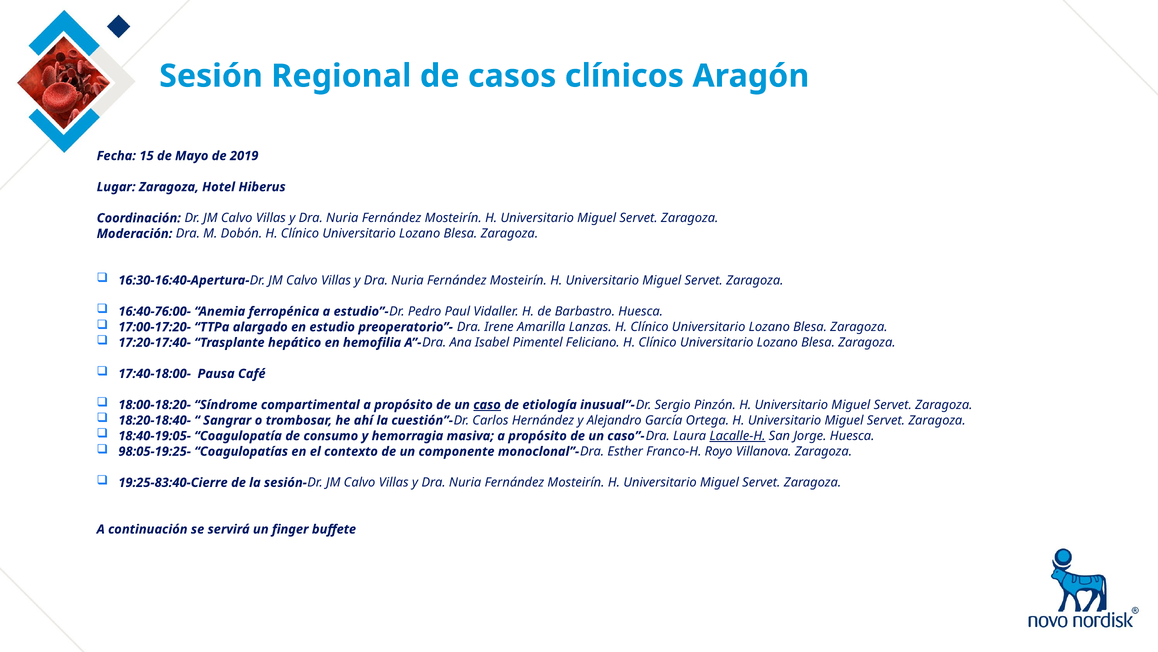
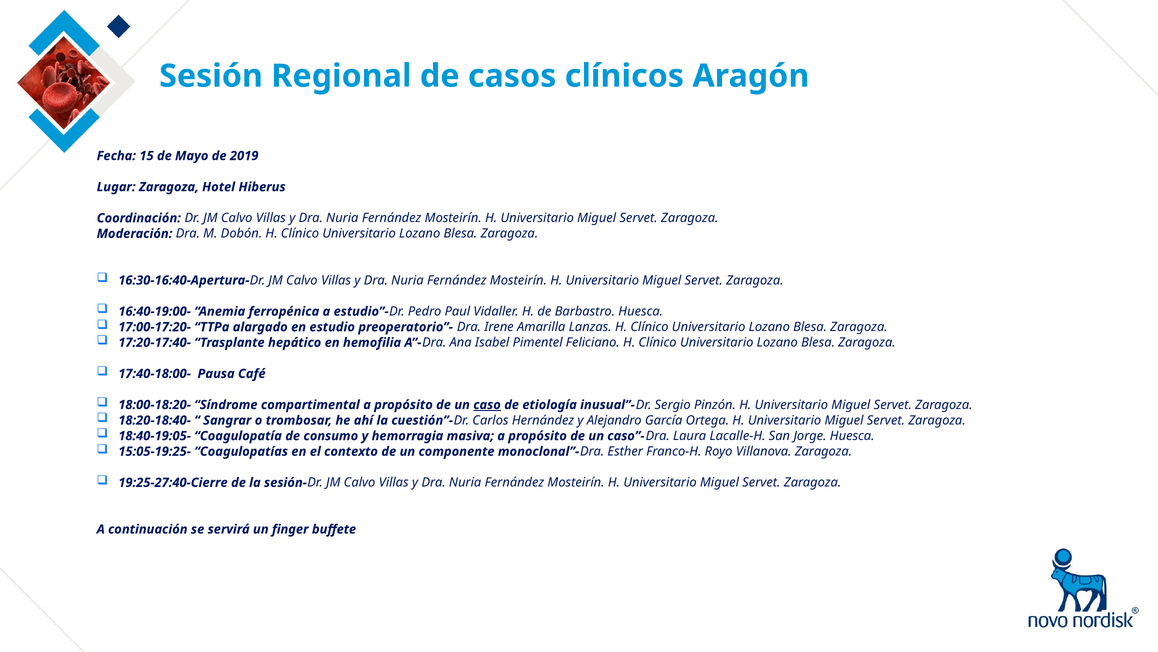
16:40-76:00-: 16:40-76:00- -> 16:40-19:00-
Lacalle-H underline: present -> none
98:05-19:25-: 98:05-19:25- -> 15:05-19:25-
19:25-83:40-Cierre: 19:25-83:40-Cierre -> 19:25-27:40-Cierre
